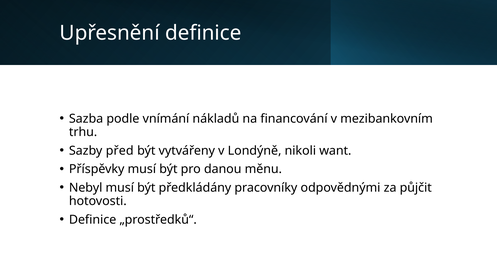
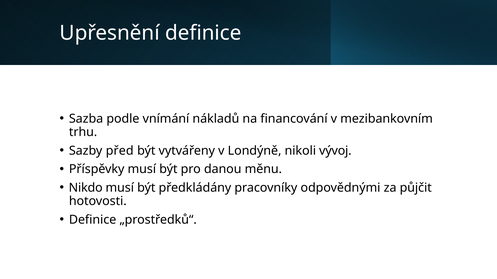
want: want -> vývoj
Nebyl: Nebyl -> Nikdo
